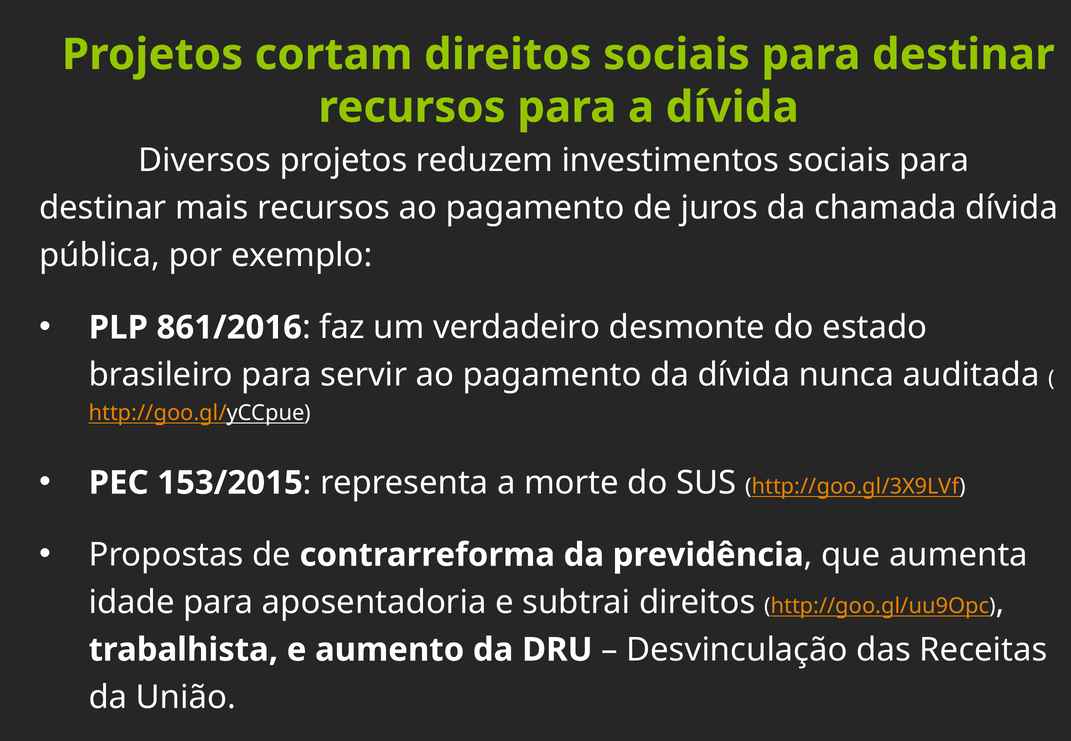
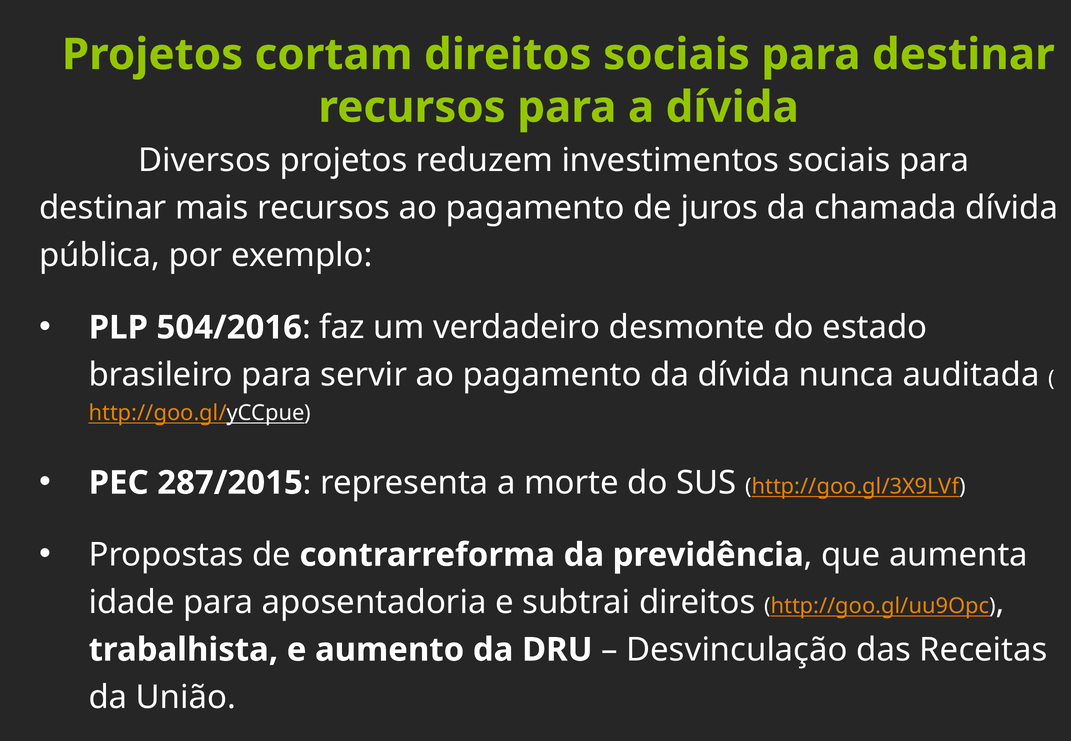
861/2016: 861/2016 -> 504/2016
153/2015: 153/2015 -> 287/2015
